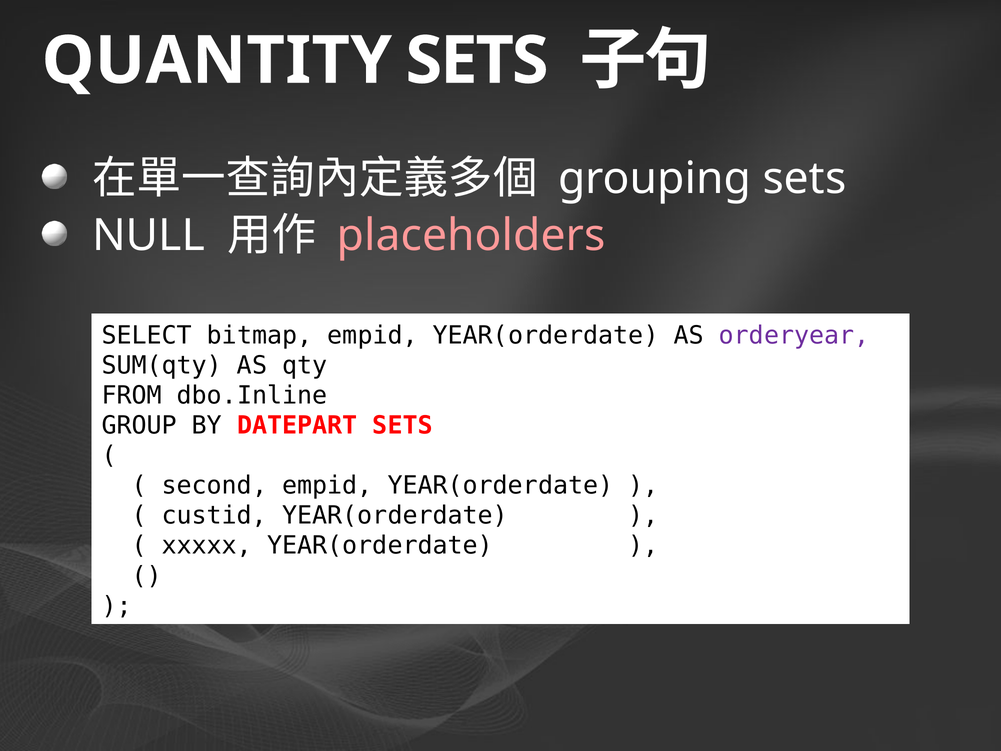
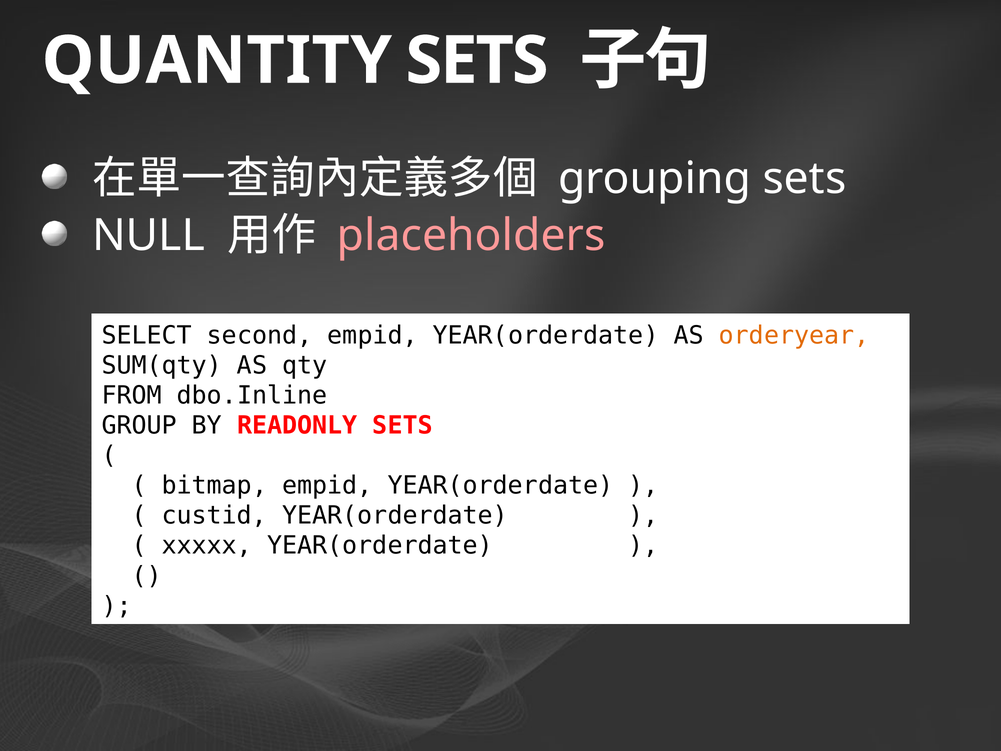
bitmap: bitmap -> second
orderyear colour: purple -> orange
DATEPART: DATEPART -> READONLY
second: second -> bitmap
